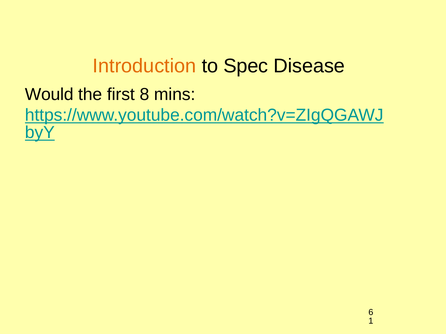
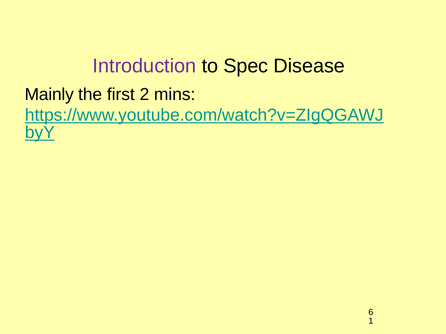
Introduction colour: orange -> purple
Would: Would -> Mainly
8: 8 -> 2
